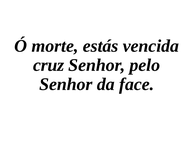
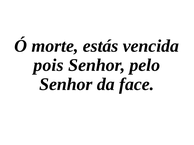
cruz: cruz -> pois
